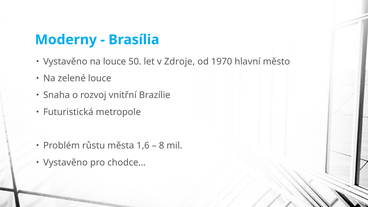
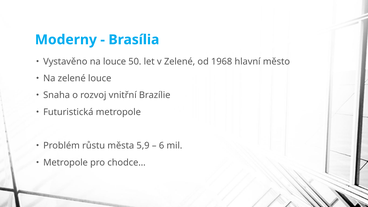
v Zdroje: Zdroje -> Zelené
1970: 1970 -> 1968
1,6: 1,6 -> 5,9
8: 8 -> 6
Vystavěno at (65, 163): Vystavěno -> Metropole
